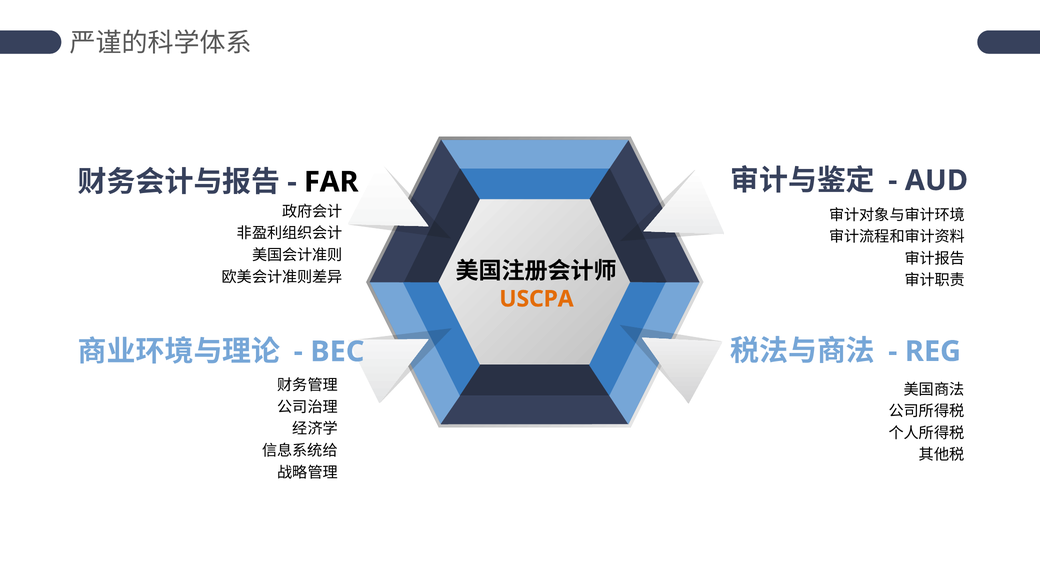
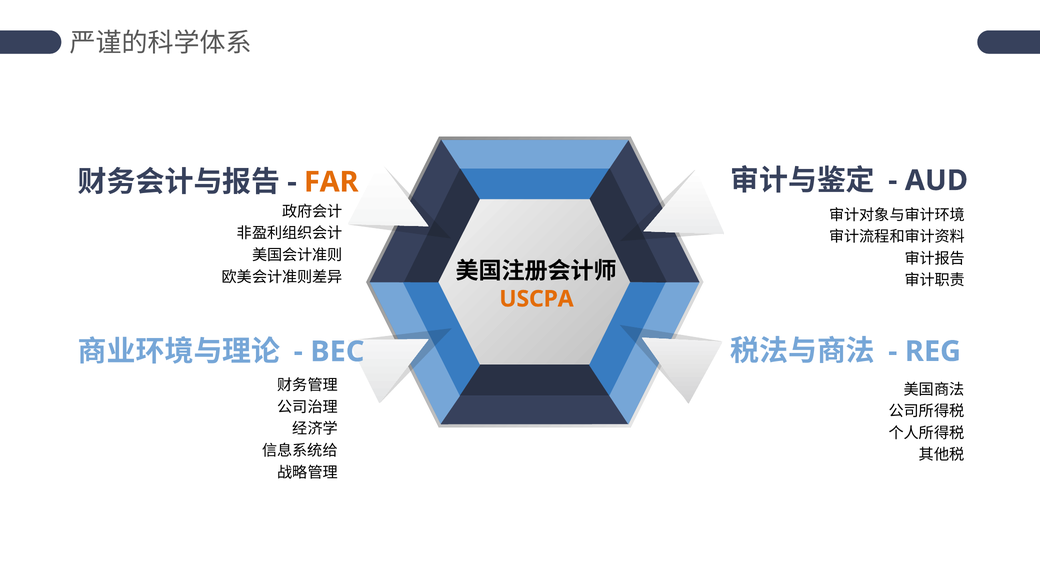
FAR colour: black -> orange
